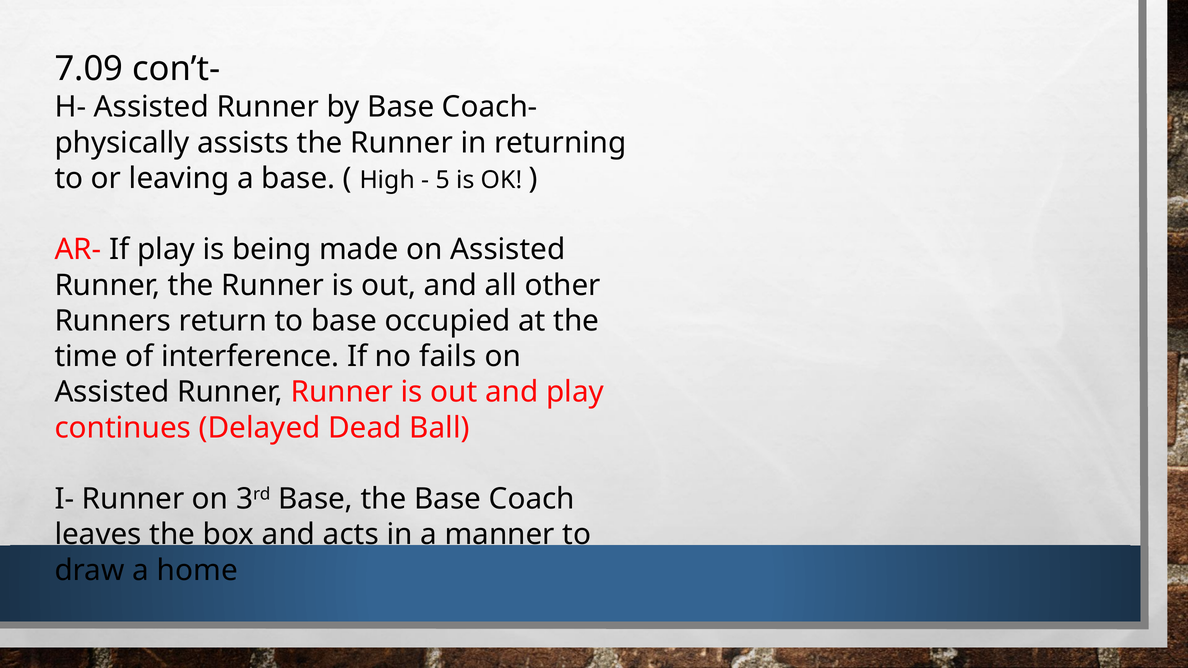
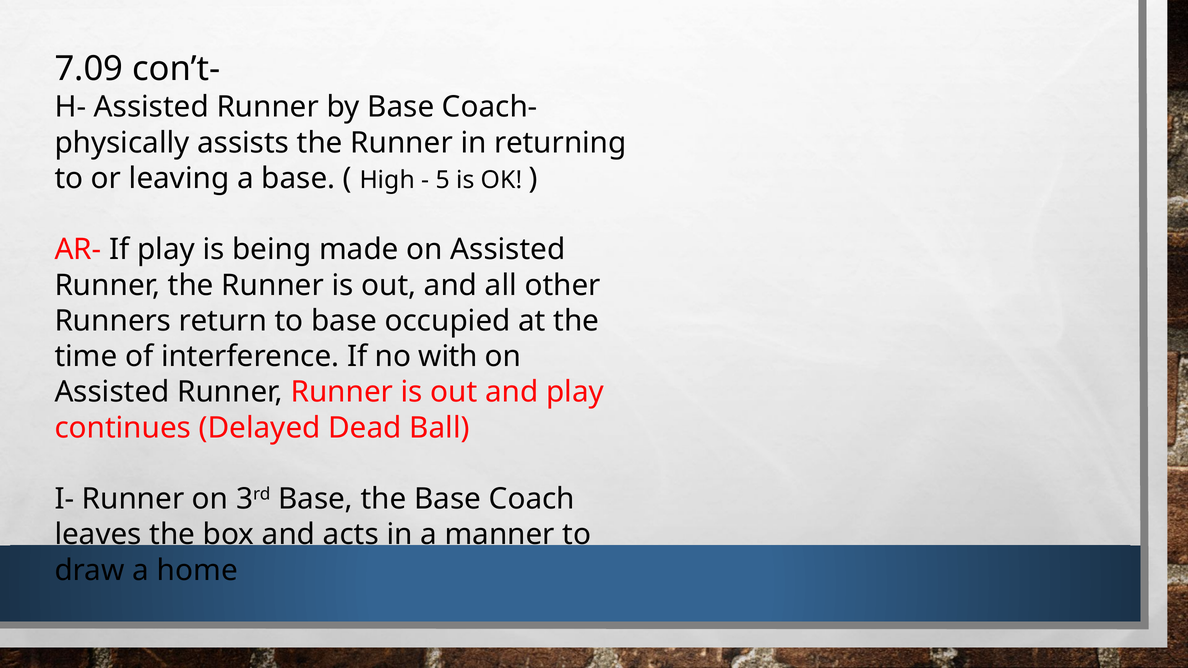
fails: fails -> with
